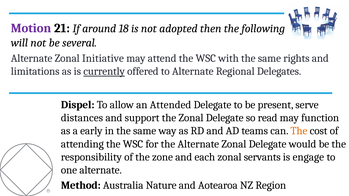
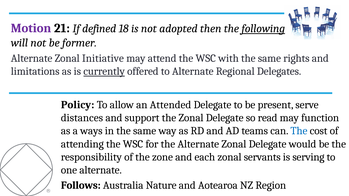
around: around -> defined
following underline: none -> present
several: several -> former
Dispel: Dispel -> Policy
early: early -> ways
The at (299, 131) colour: orange -> blue
engage: engage -> serving
Method: Method -> Follows
